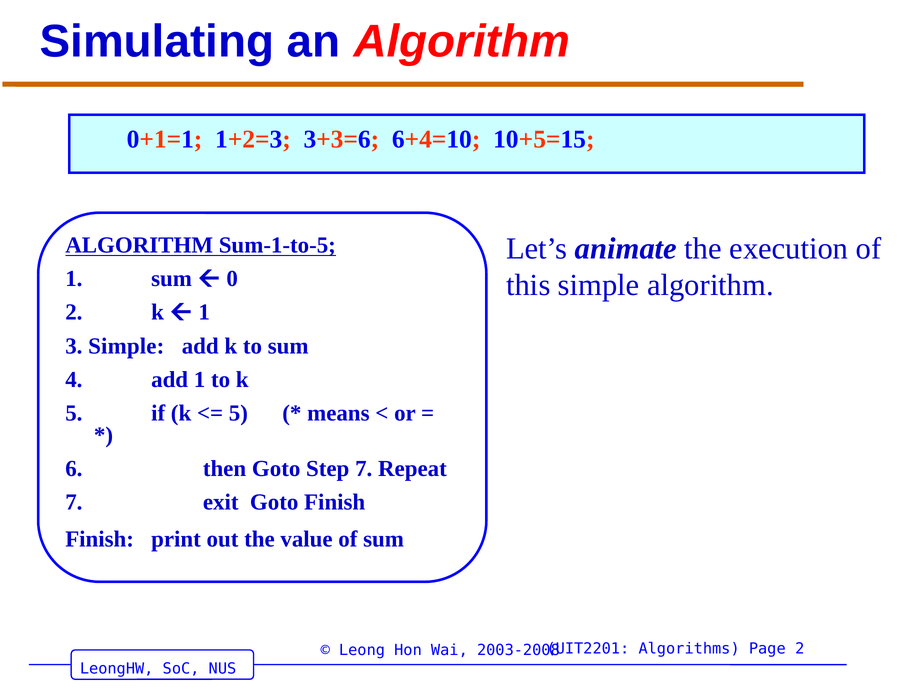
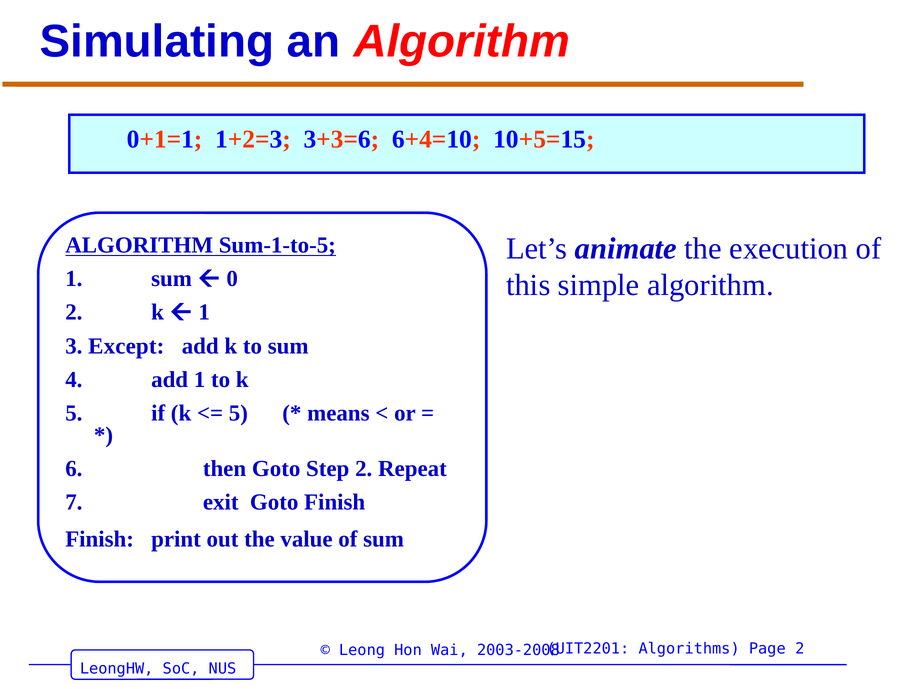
3 Simple: Simple -> Except
Step 7: 7 -> 2
